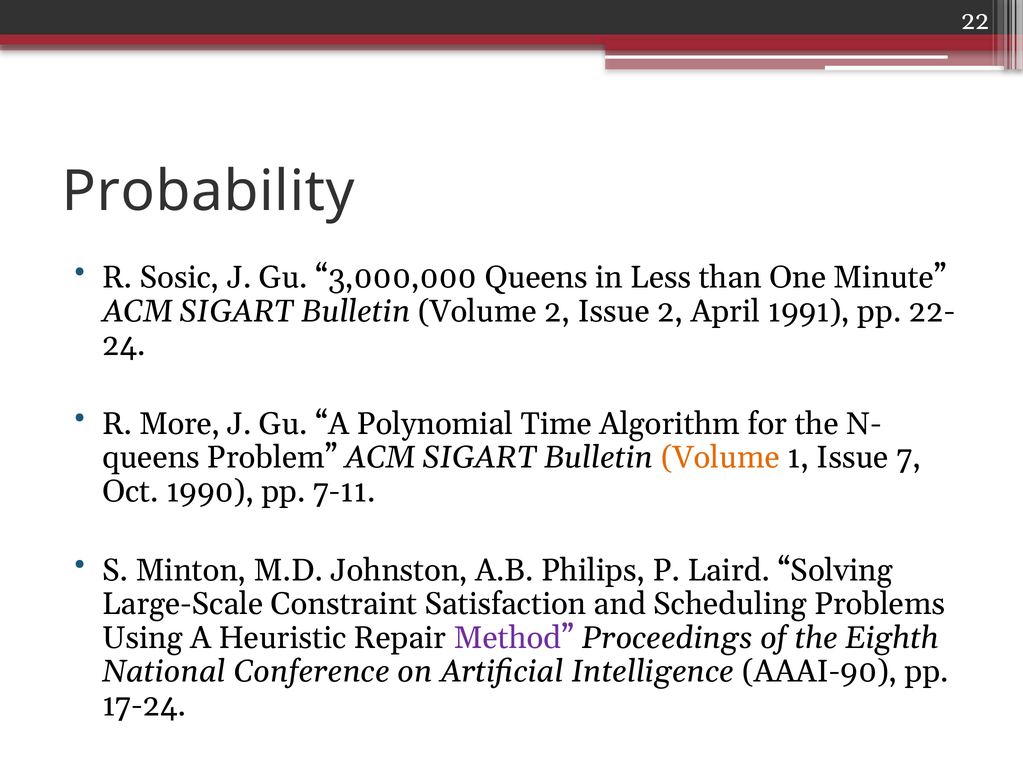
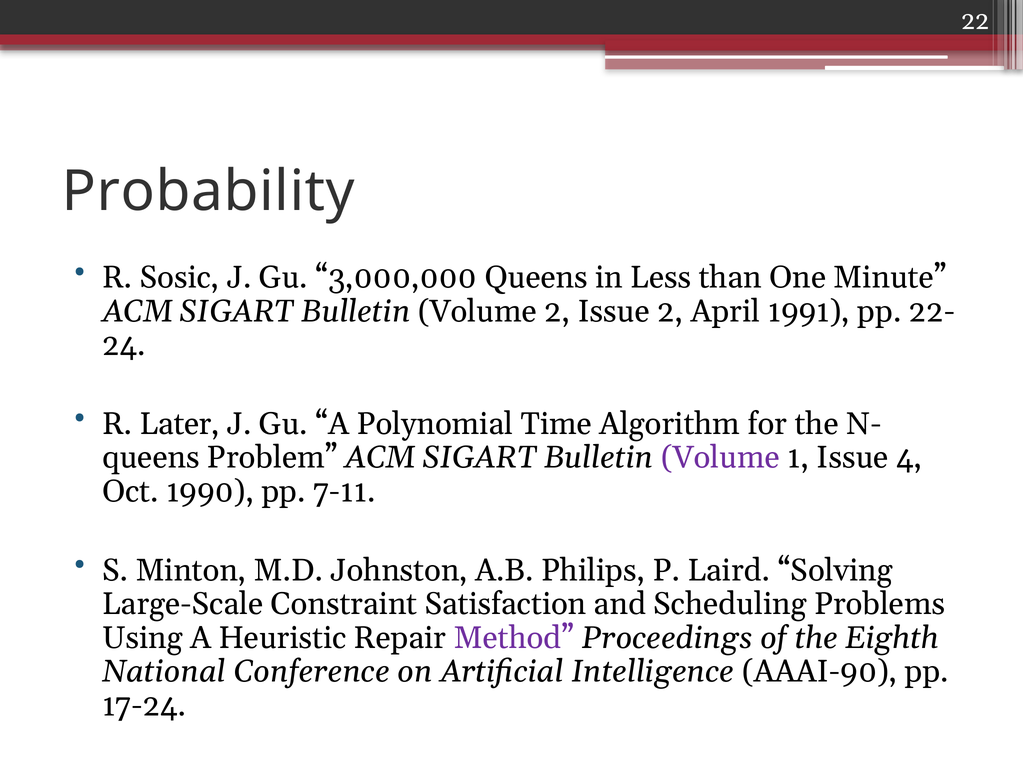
More: More -> Later
Volume at (720, 458) colour: orange -> purple
7: 7 -> 4
